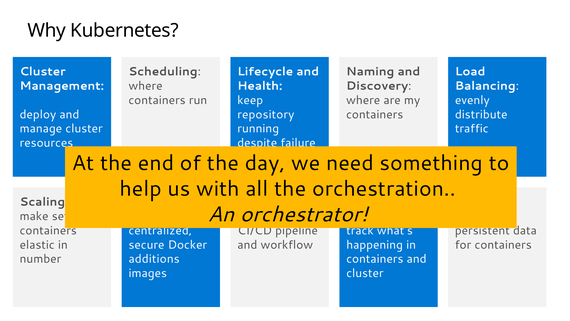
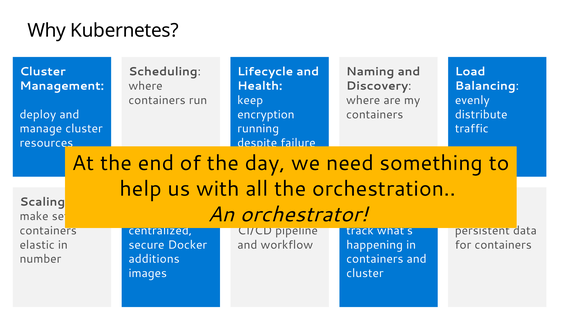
repository at (266, 114): repository -> encryption
